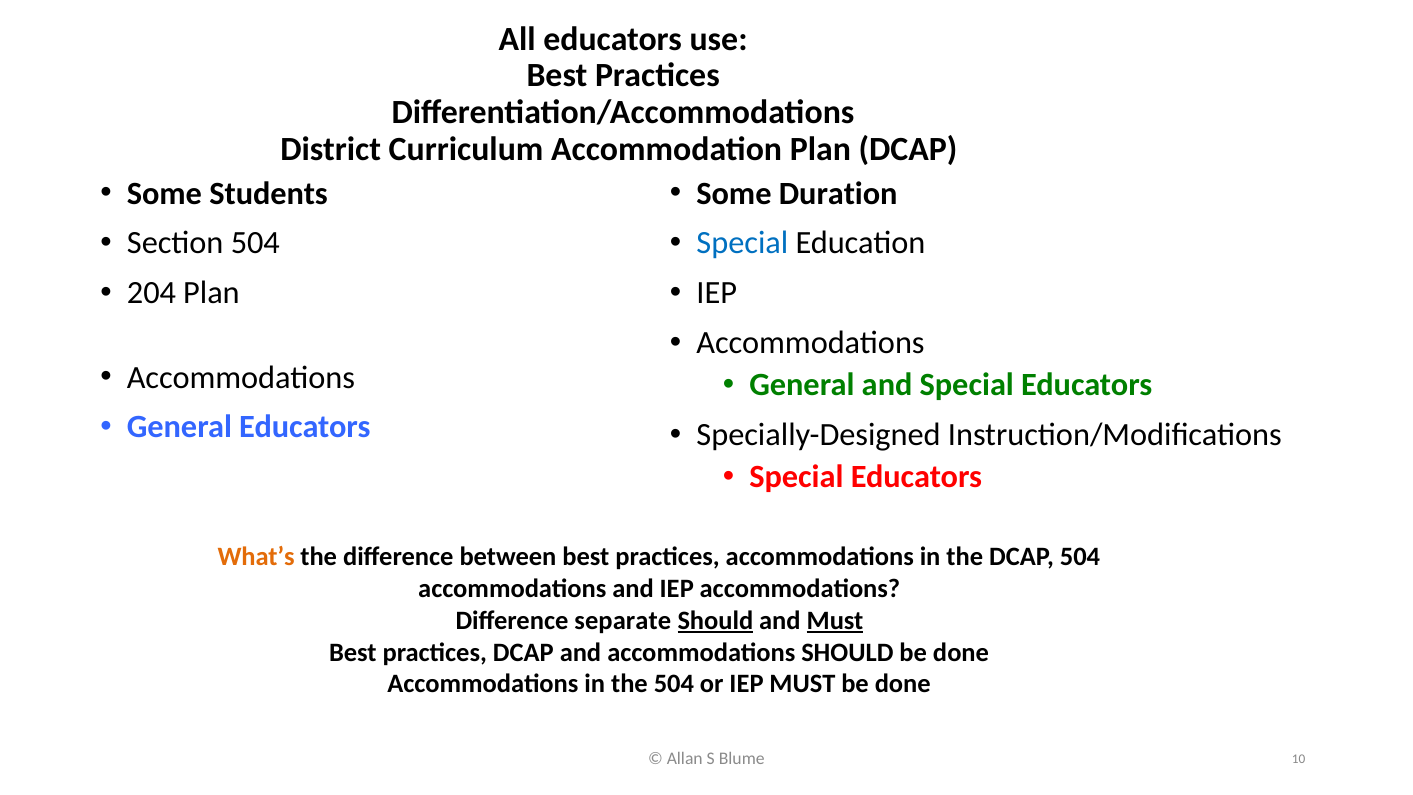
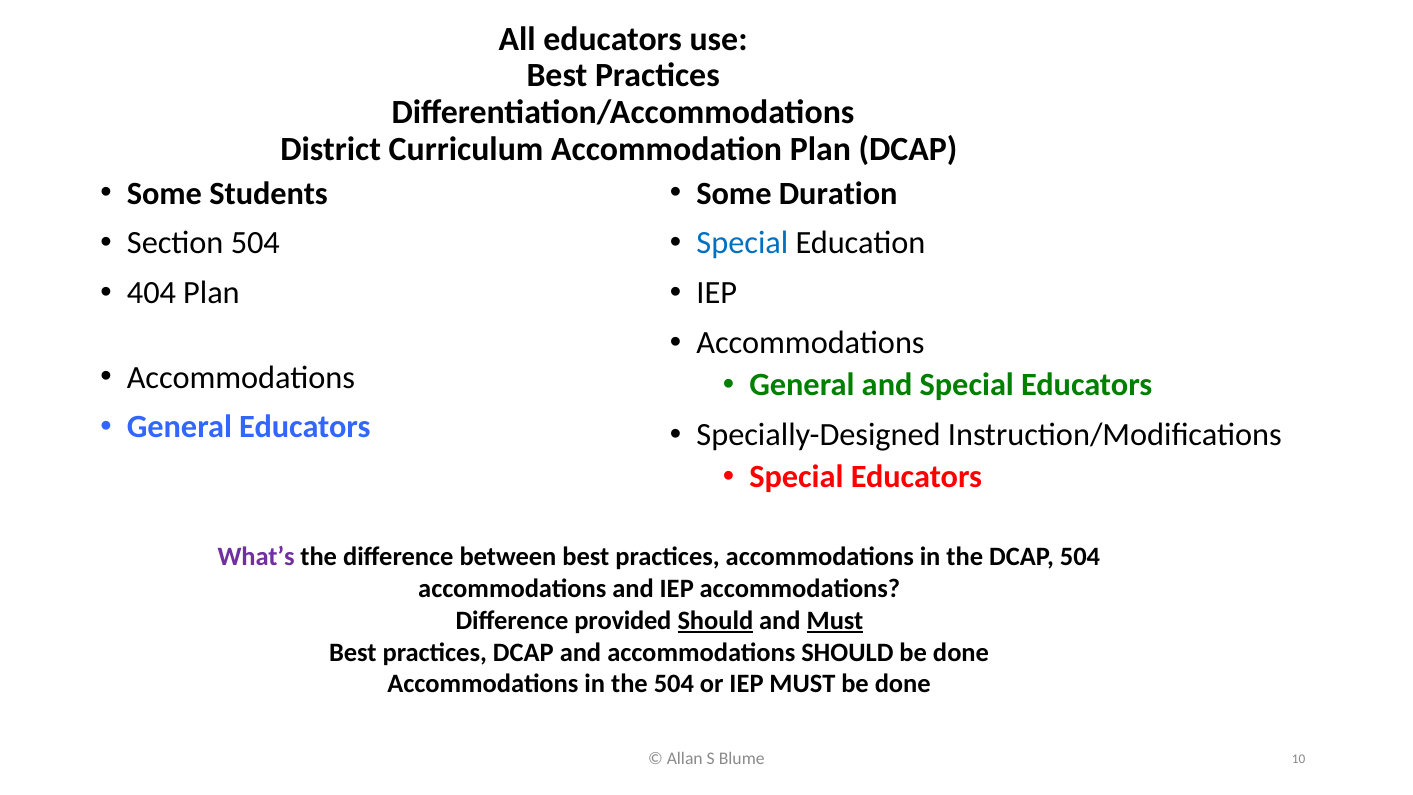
204: 204 -> 404
What’s colour: orange -> purple
separate: separate -> provided
